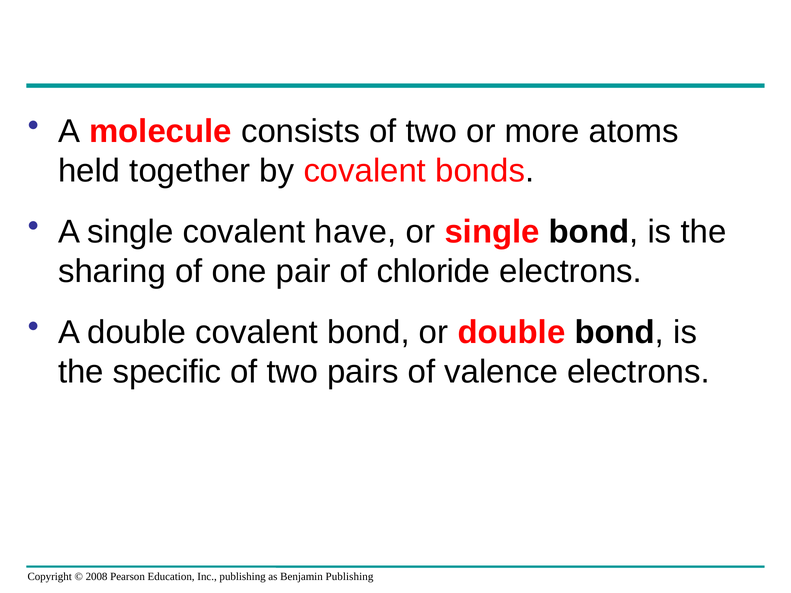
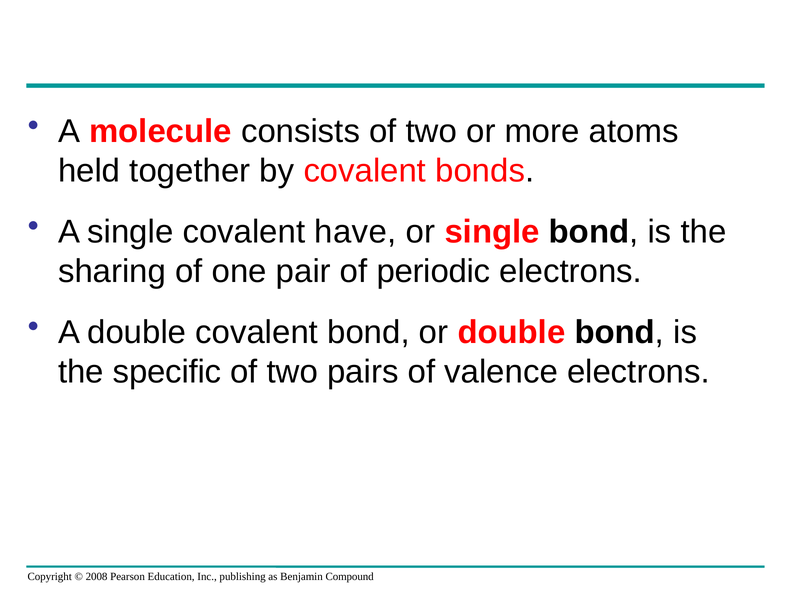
chloride: chloride -> periodic
Benjamin Publishing: Publishing -> Compound
